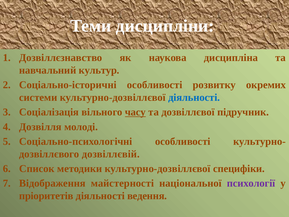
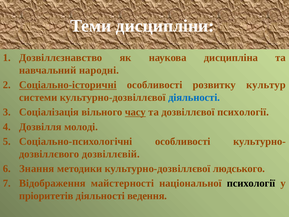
культур: культур -> народні
Соціально-історичні underline: none -> present
окремих: окремих -> культур
дозвіллєвої підручник: підручник -> психології
Список: Список -> Знання
специфіки: специфіки -> людського
психології at (251, 183) colour: purple -> black
